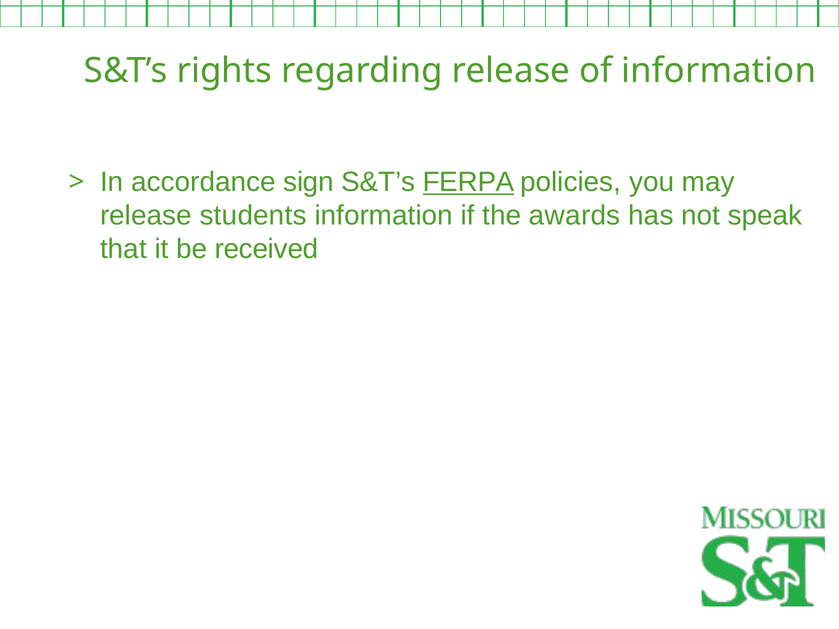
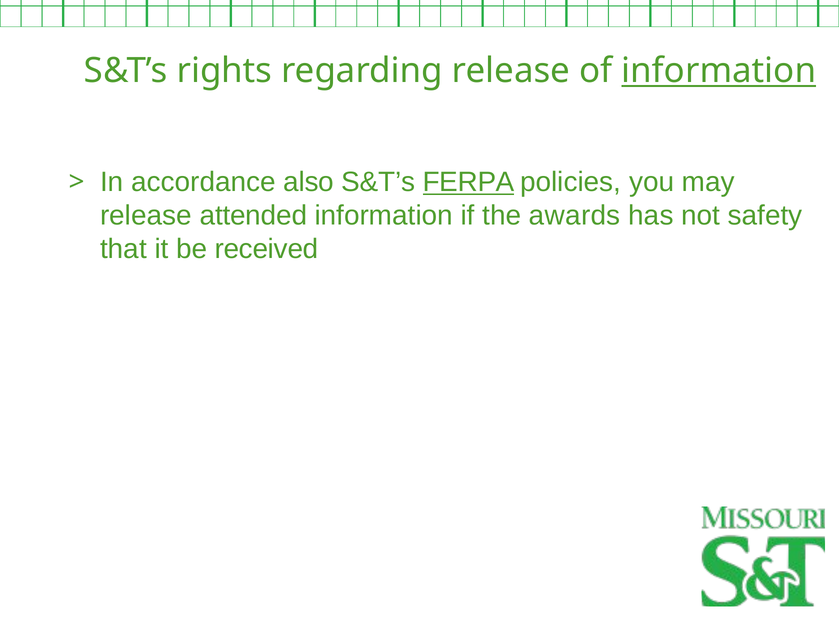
information at (719, 71) underline: none -> present
sign: sign -> also
students: students -> attended
speak: speak -> safety
